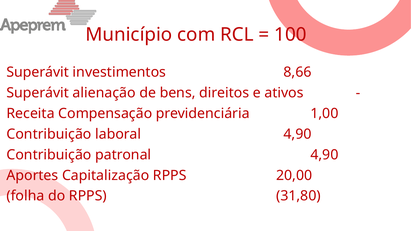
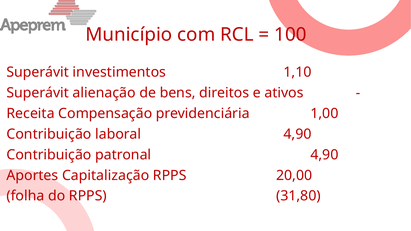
8,66: 8,66 -> 1,10
